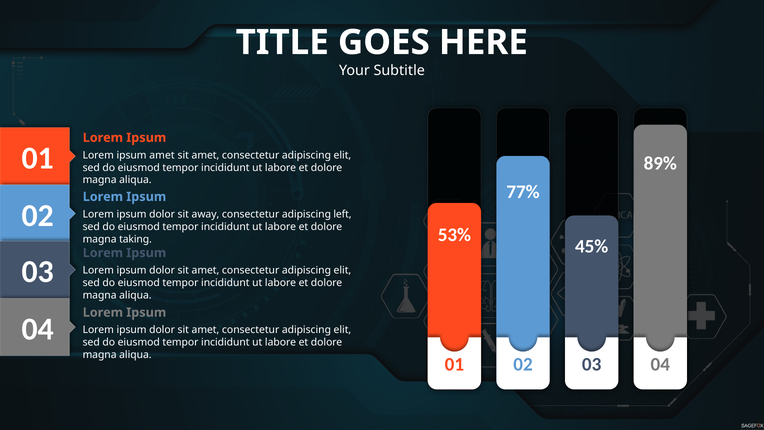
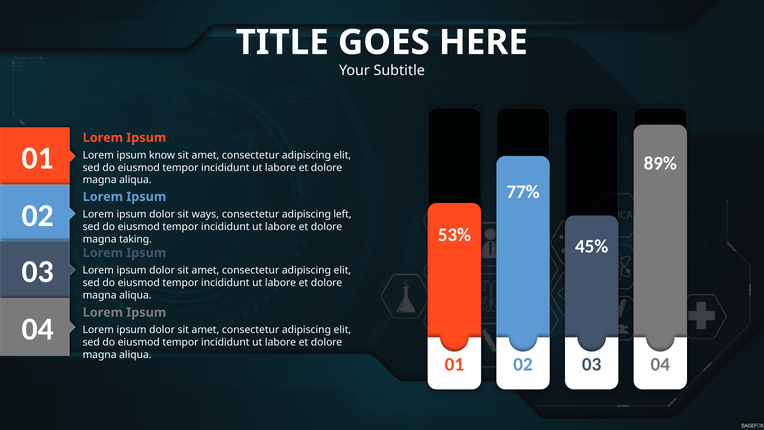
ipsum amet: amet -> know
away: away -> ways
